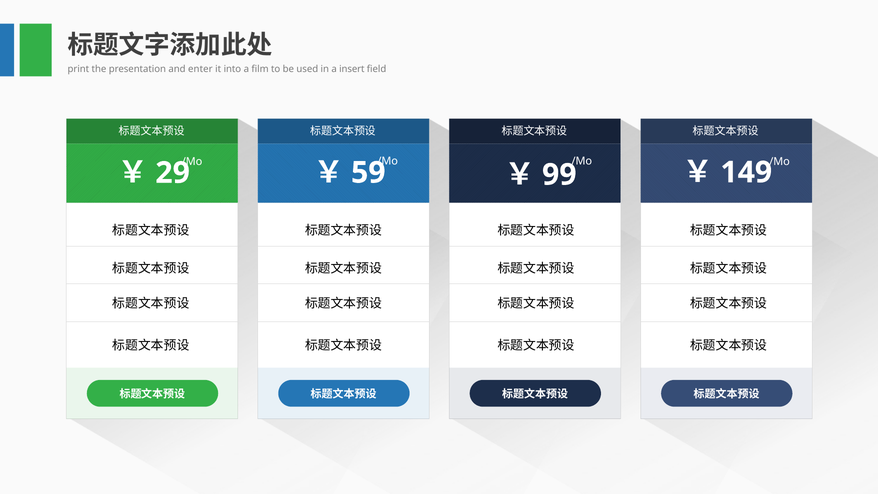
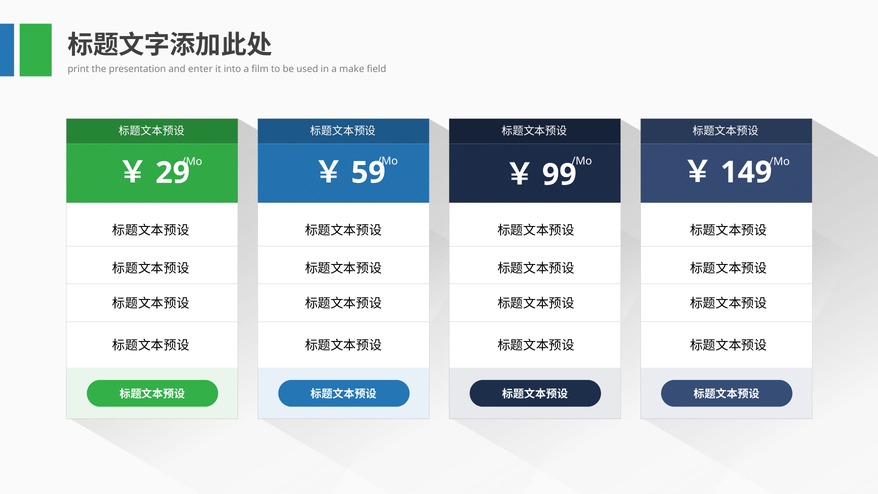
insert: insert -> make
